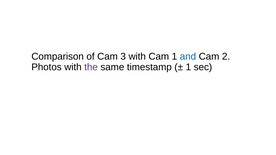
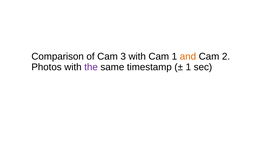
and colour: blue -> orange
